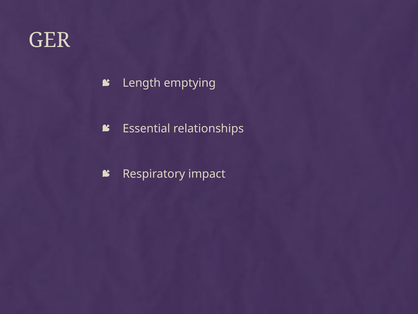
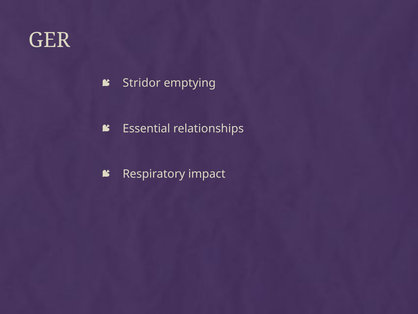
Length: Length -> Stridor
